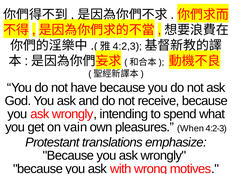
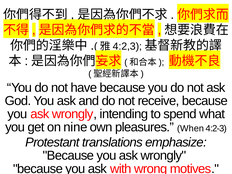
vain: vain -> nine
